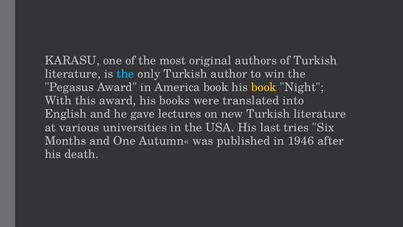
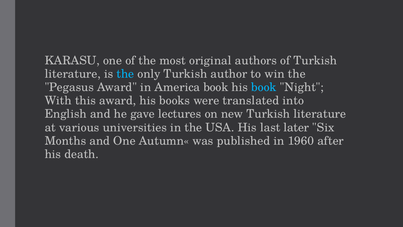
book at (264, 87) colour: yellow -> light blue
tries: tries -> later
1946: 1946 -> 1960
